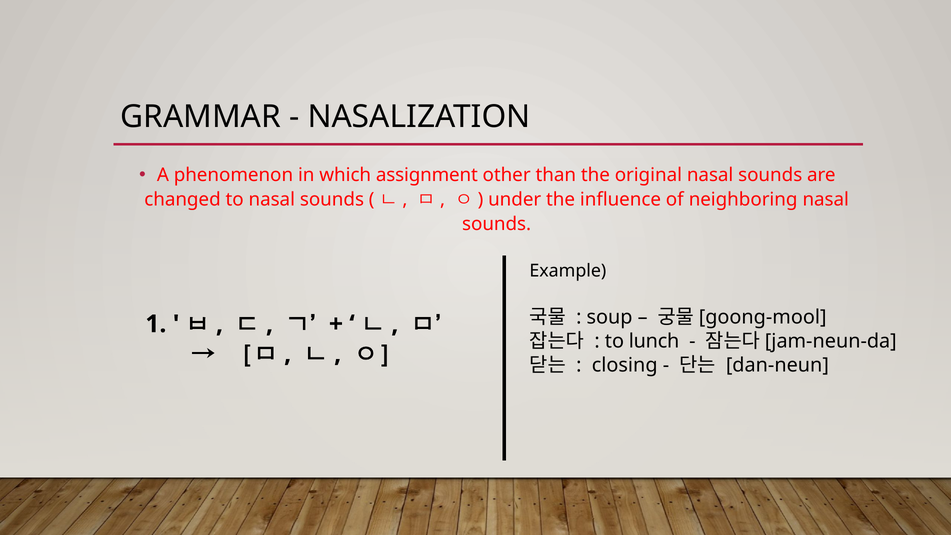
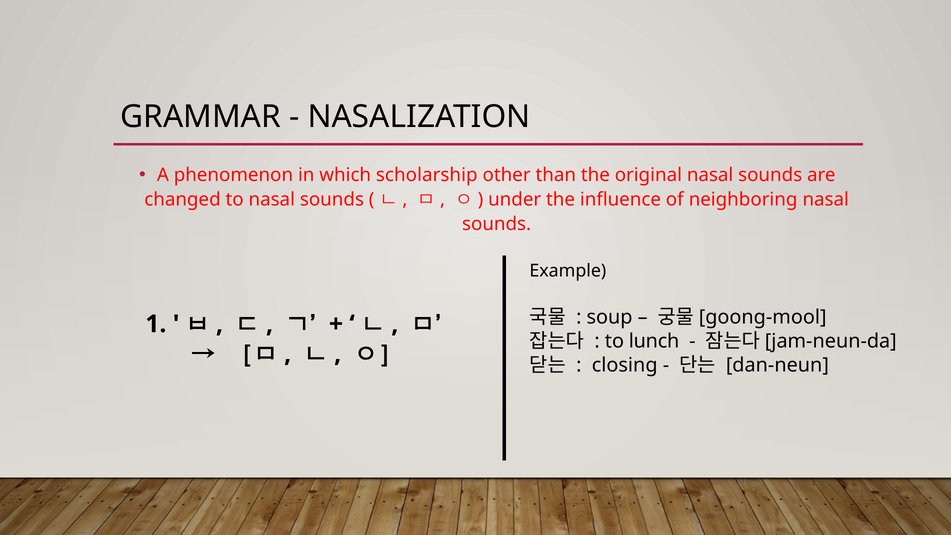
assignment: assignment -> scholarship
